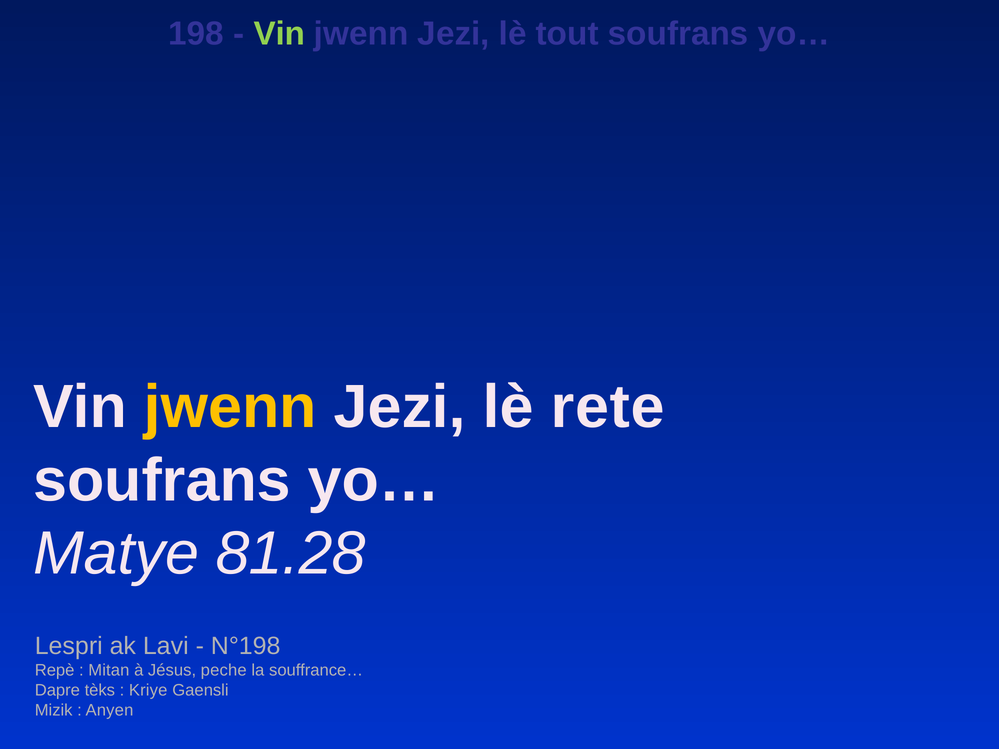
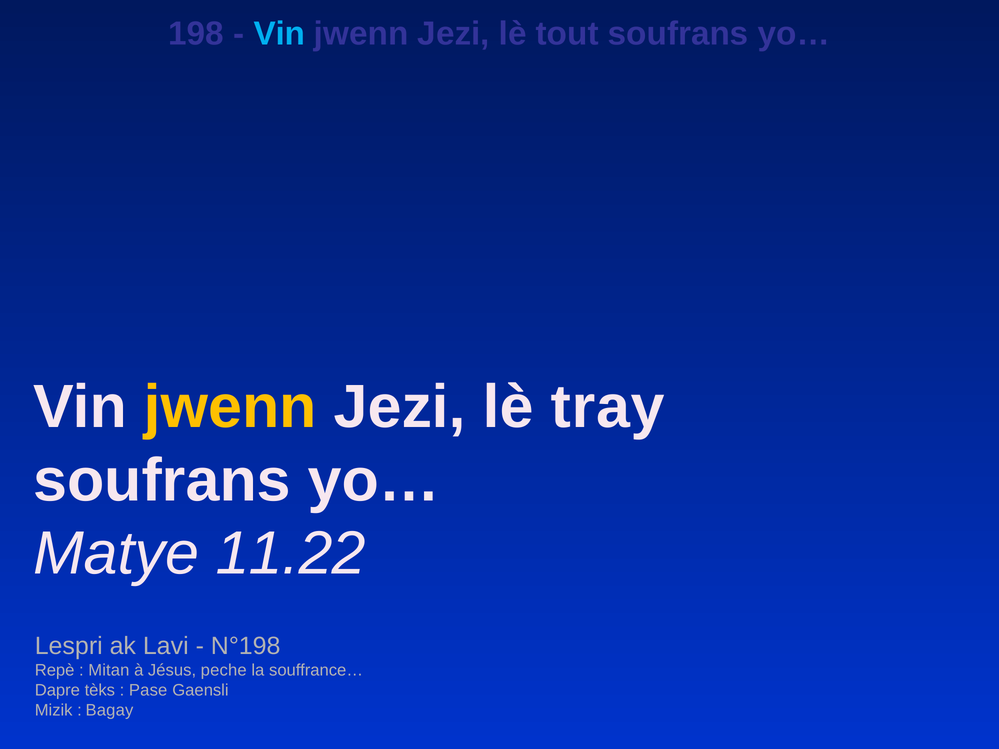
Vin at (279, 34) colour: light green -> light blue
rete: rete -> tray
81.28: 81.28 -> 11.22
Kriye: Kriye -> Pase
Anyen: Anyen -> Bagay
